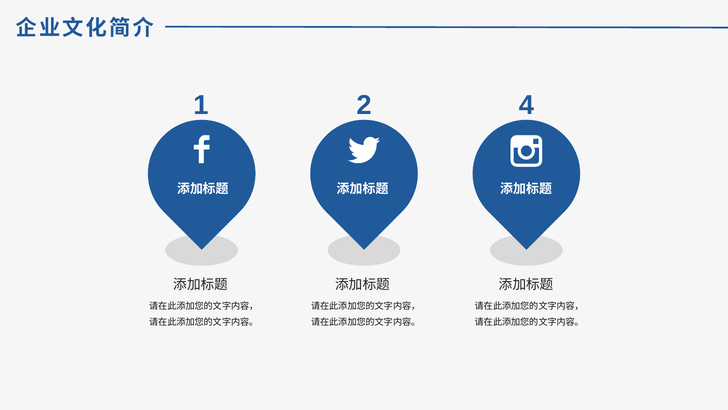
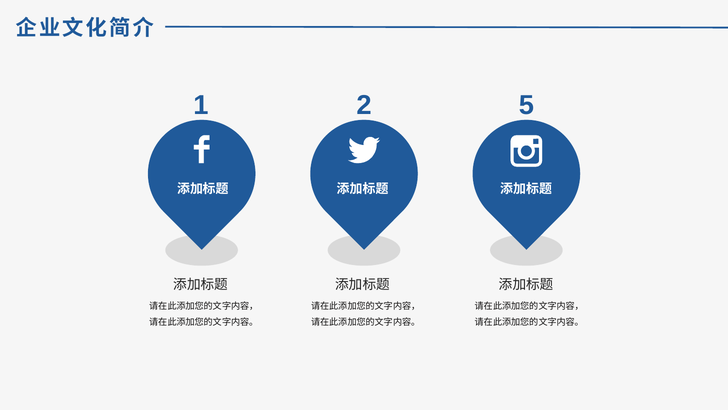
4: 4 -> 5
